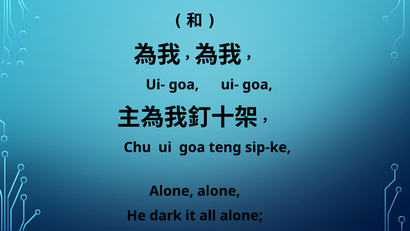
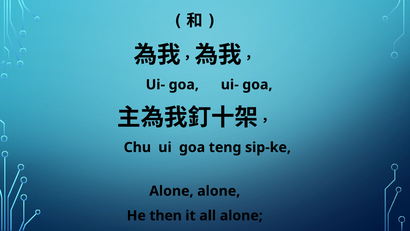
dark: dark -> then
